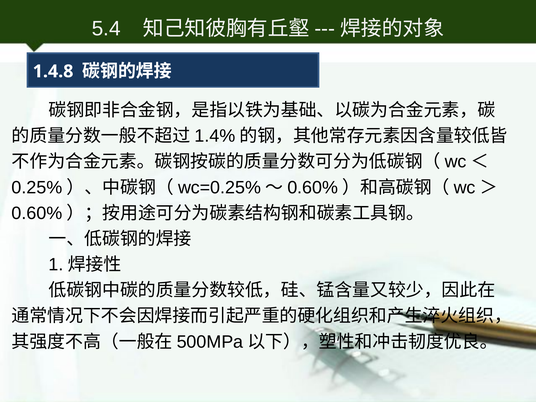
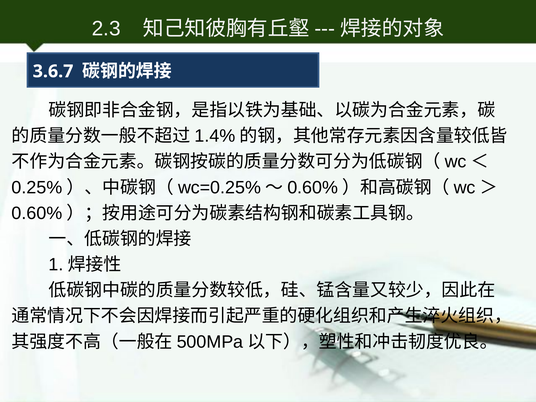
5.4: 5.4 -> 2.3
1.4.8: 1.4.8 -> 3.6.7
